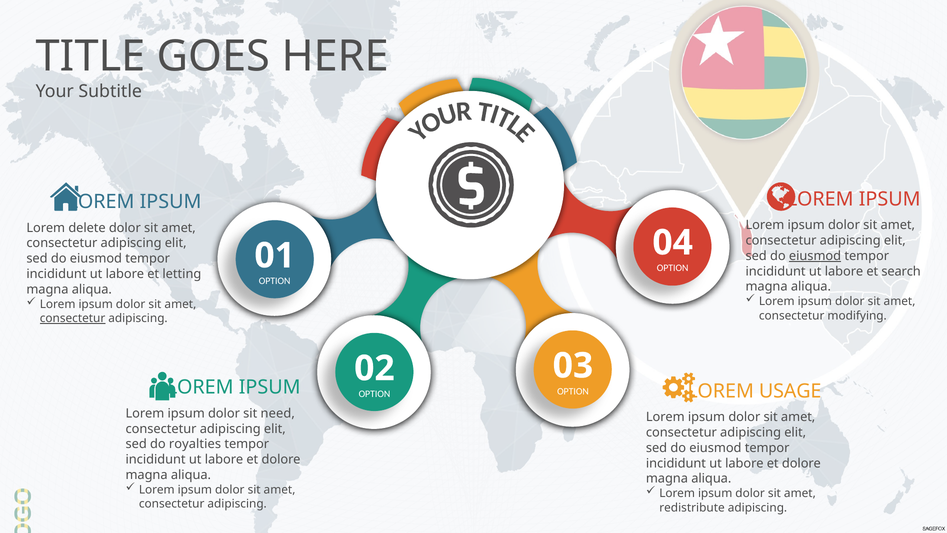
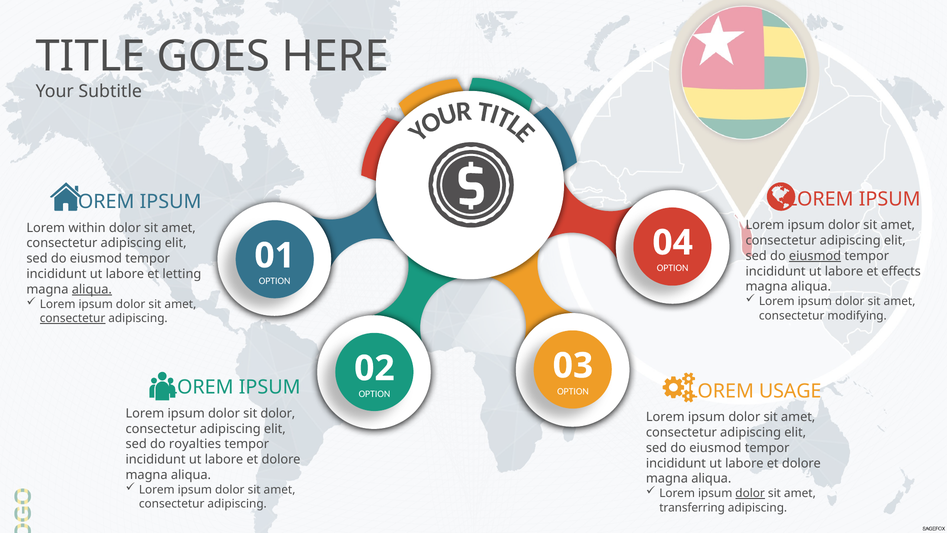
delete: delete -> within
search: search -> effects
aliqua at (92, 289) underline: none -> present
sit need: need -> dolor
dolor at (750, 493) underline: none -> present
redistribute: redistribute -> transferring
